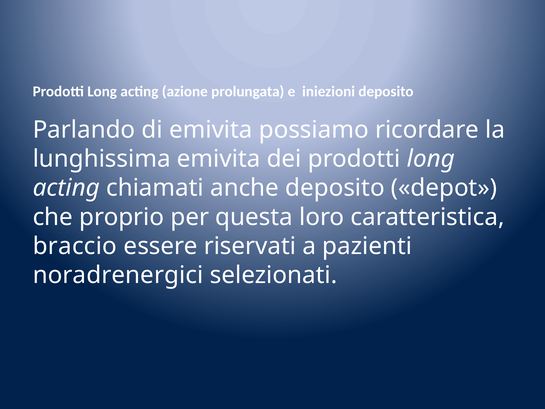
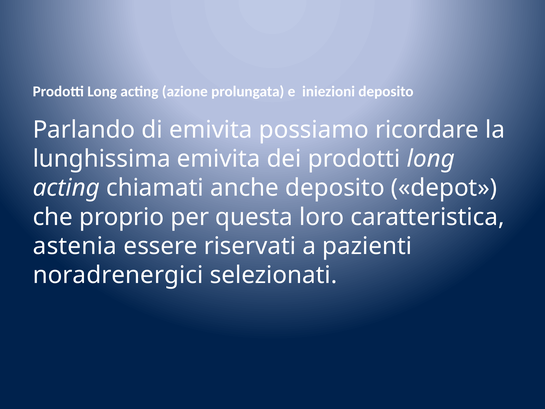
braccio: braccio -> astenia
